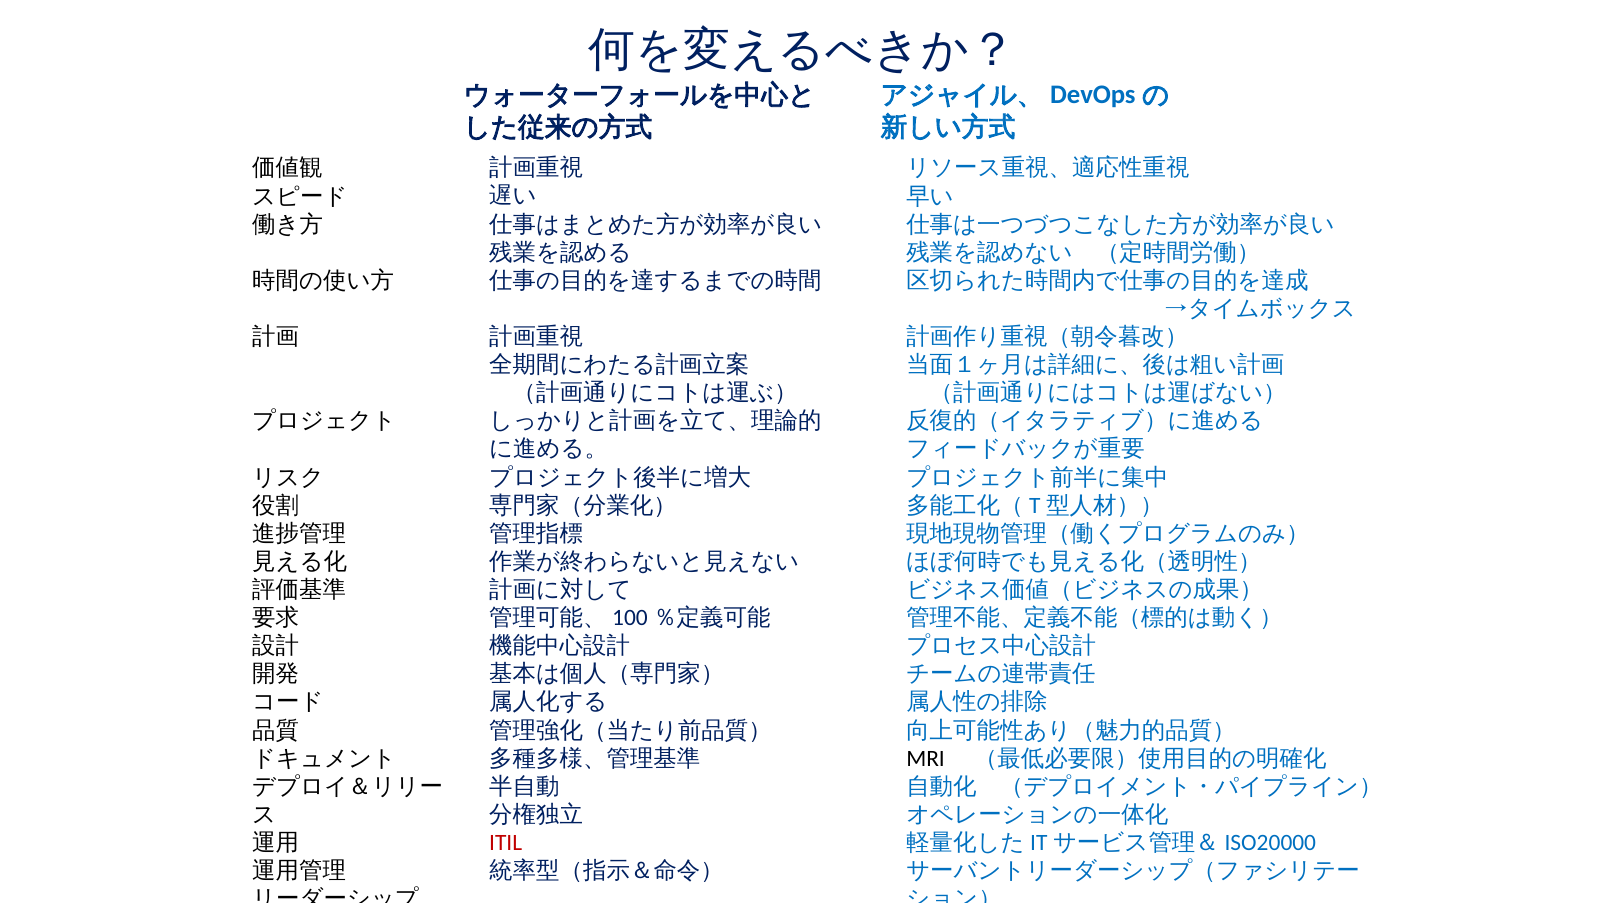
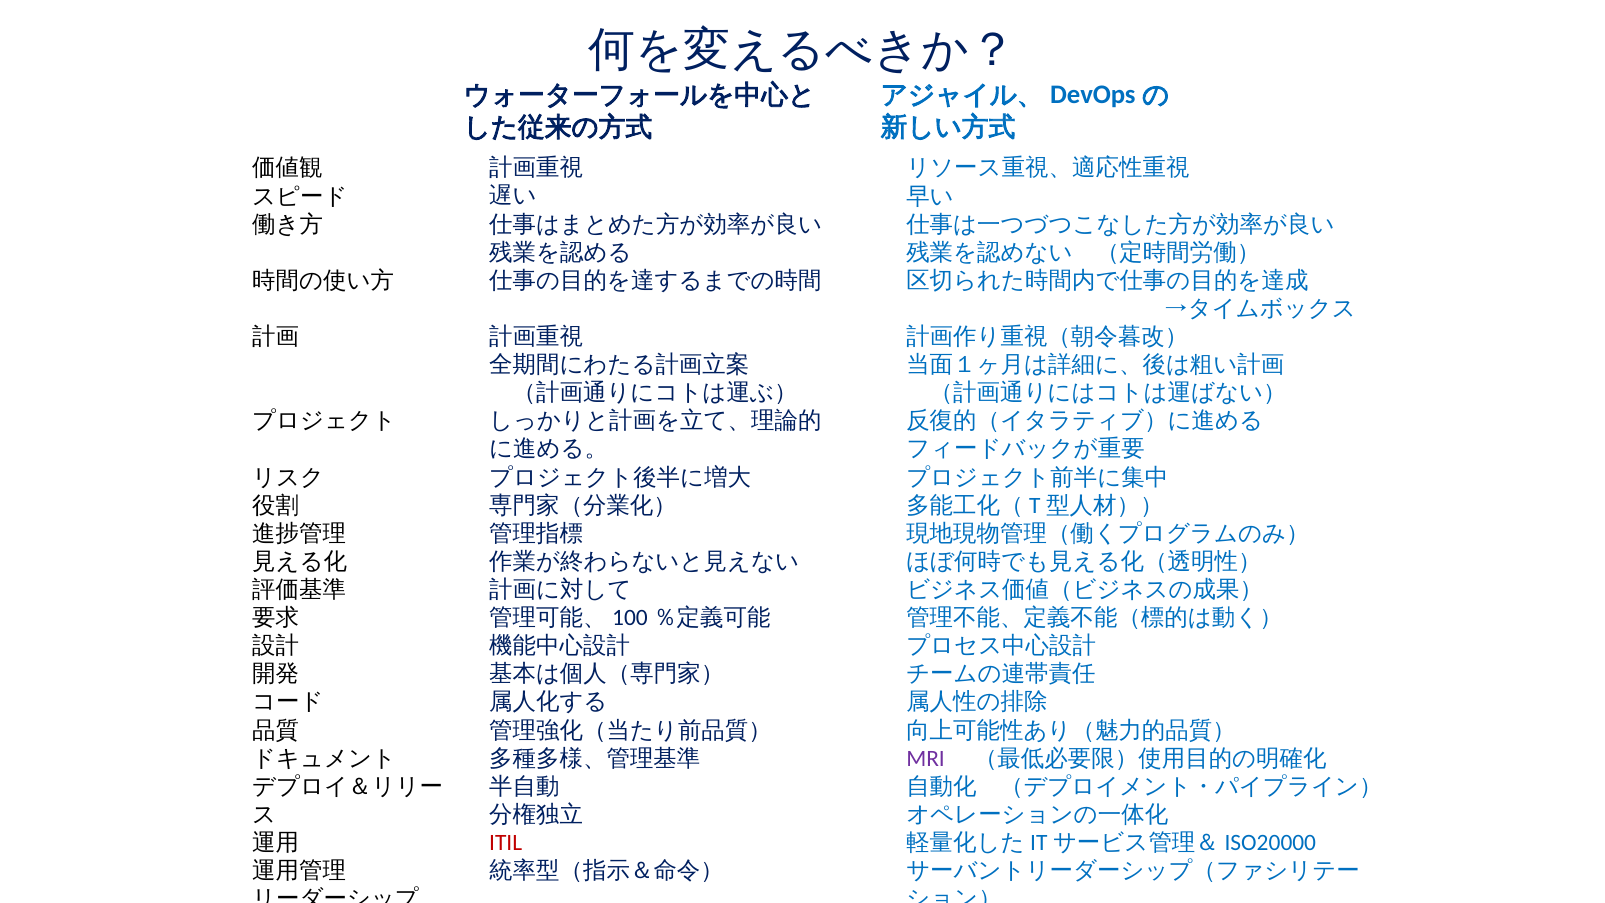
MRI colour: black -> purple
